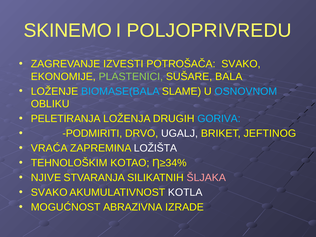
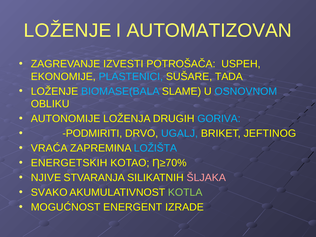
SKINEMO at (68, 31): SKINEMO -> LOŽENJE
POLJOPRIVREDU: POLJOPRIVREDU -> AUTOMATIZOVAN
POTROŠAČA SVAKO: SVAKO -> USPEH
PLASTENICI colour: light green -> light blue
BALA: BALA -> TADA
PELETIRANJA: PELETIRANJA -> AUTONOMIJE
UGALJ colour: white -> light blue
LOŽIŠTA colour: white -> light blue
TEHNOLOŠKIM: TEHNOLOŠKIM -> ENERGETSKIH
Ƞ≥34%: Ƞ≥34% -> Ƞ≥70%
KOTLA colour: white -> light green
ABRAZIVNA: ABRAZIVNA -> ENERGENT
